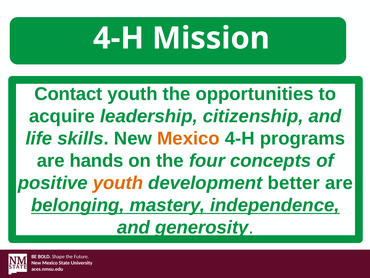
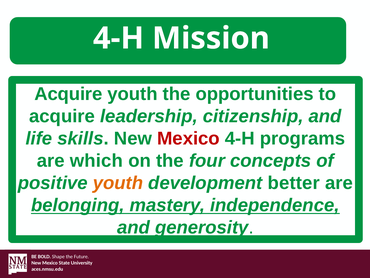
Contact at (68, 94): Contact -> Acquire
Mexico at (188, 138) colour: orange -> red
hands: hands -> which
